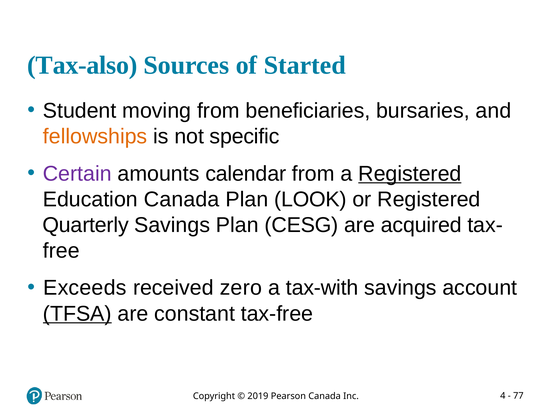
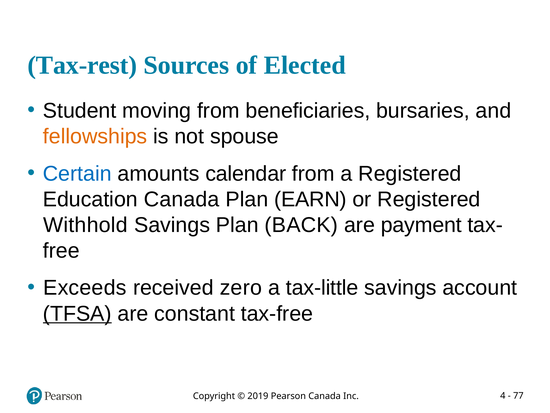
Tax-also: Tax-also -> Tax-rest
Started: Started -> Elected
specific: specific -> spouse
Certain colour: purple -> blue
Registered at (410, 173) underline: present -> none
LOOK: LOOK -> EARN
Quarterly: Quarterly -> Withhold
CESG: CESG -> BACK
acquired: acquired -> payment
tax-with: tax-with -> tax-little
